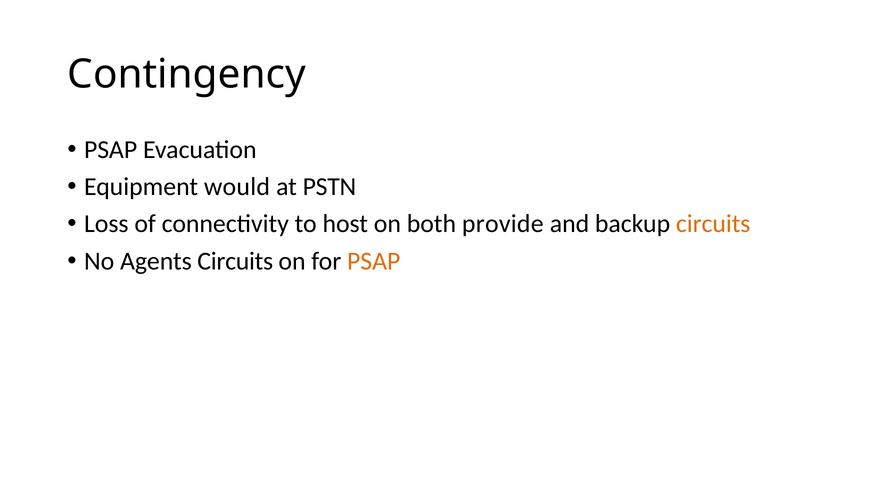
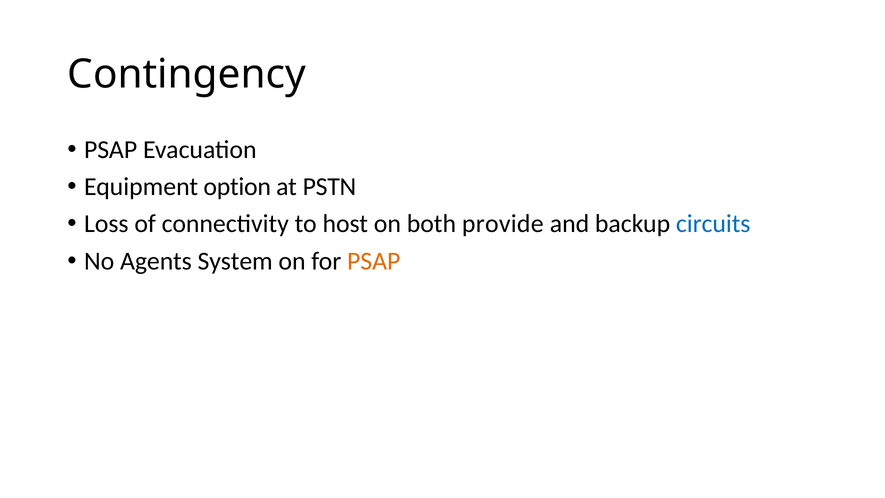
would: would -> option
circuits at (713, 224) colour: orange -> blue
Agents Circuits: Circuits -> System
